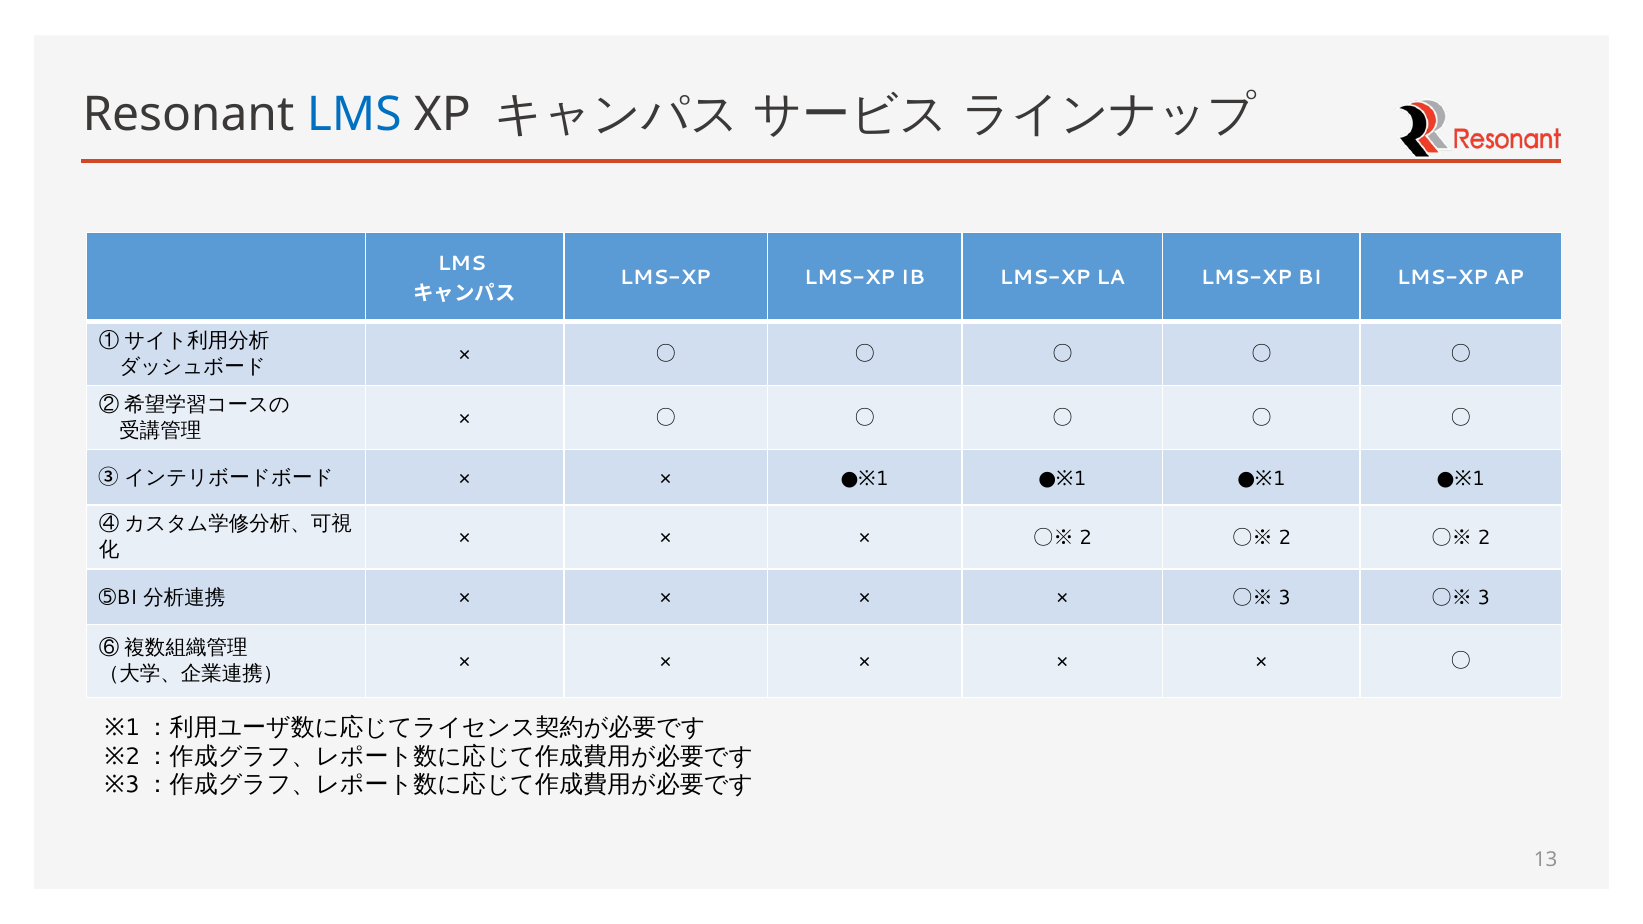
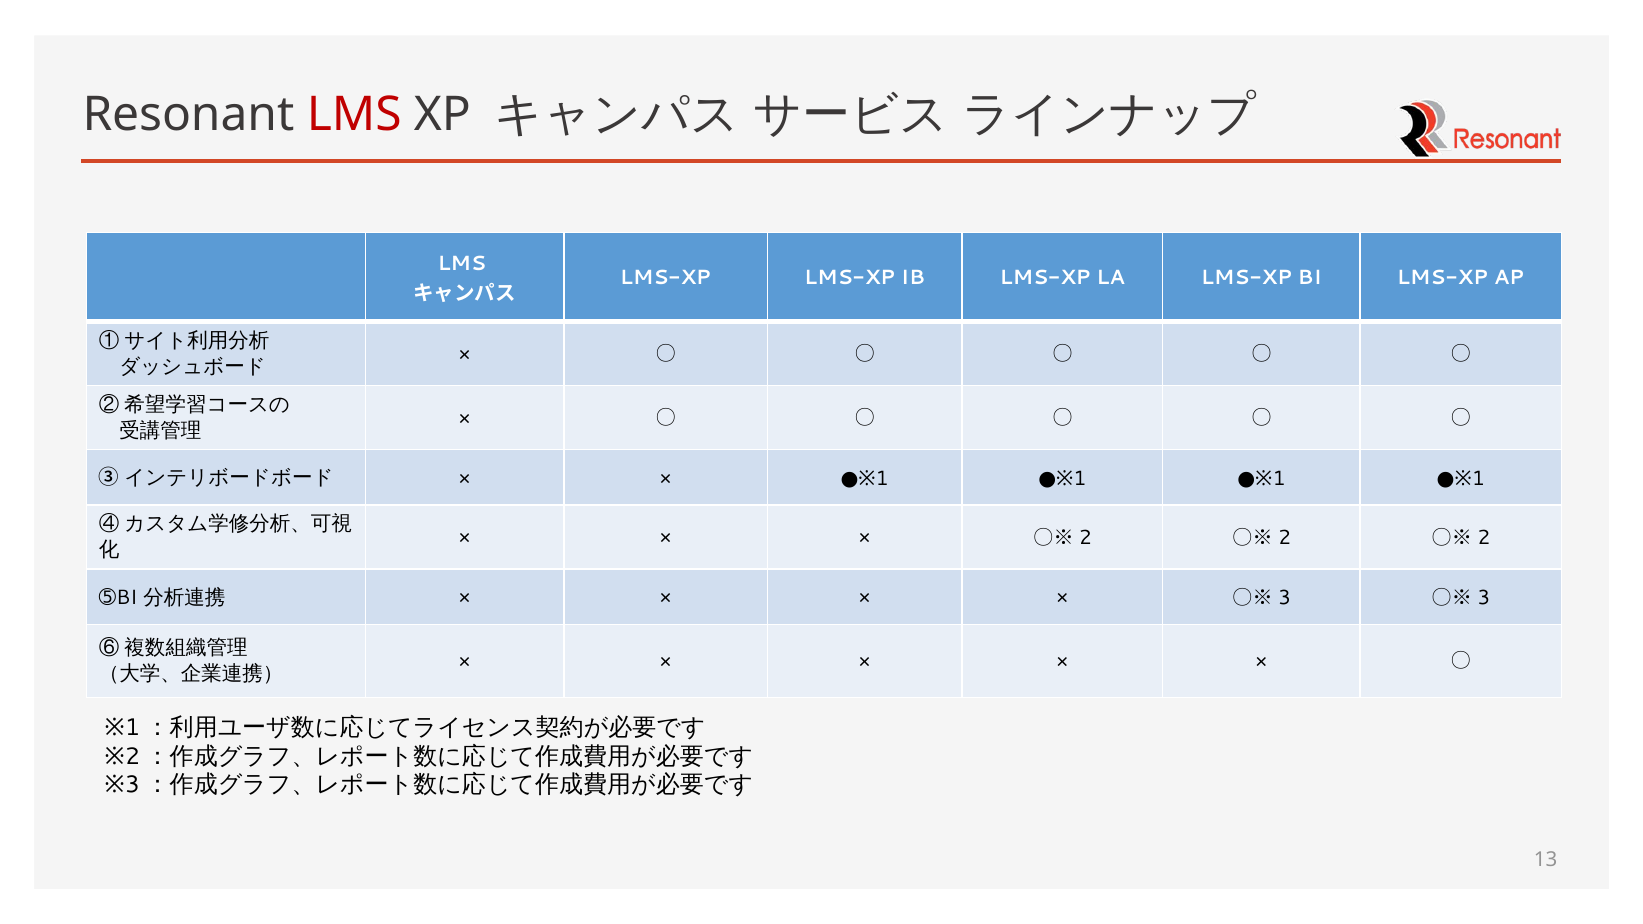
LMS at (354, 115) colour: blue -> red
